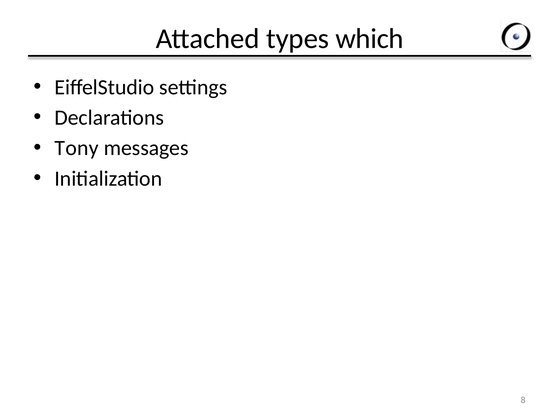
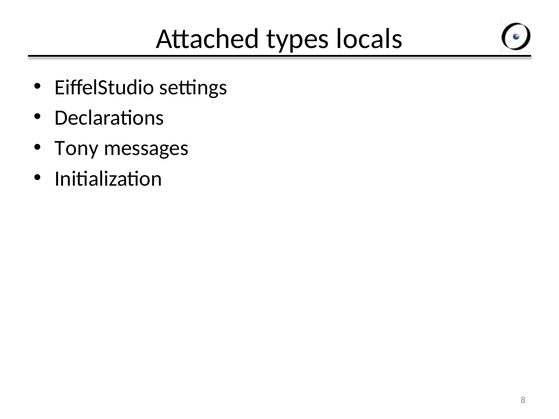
which: which -> locals
